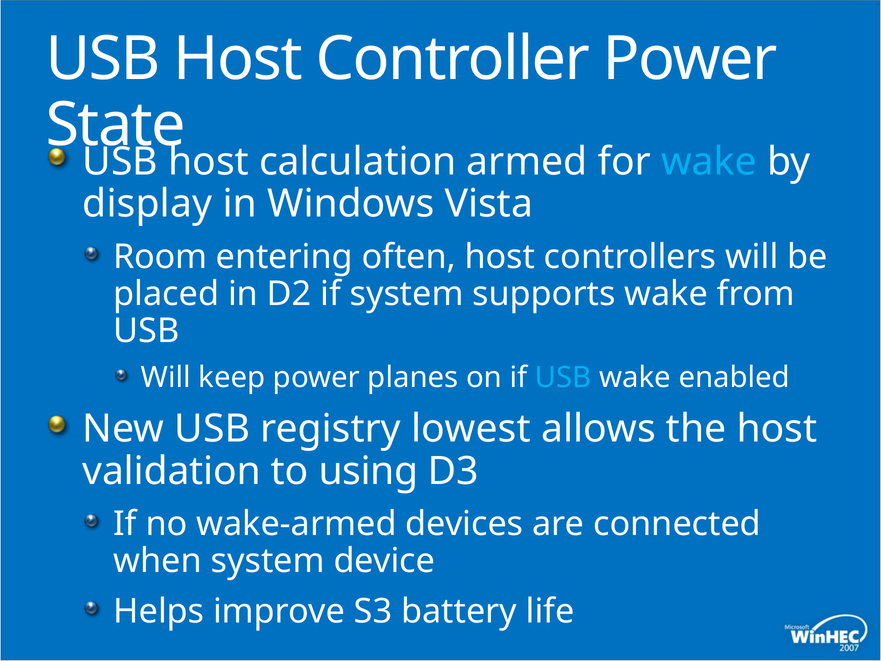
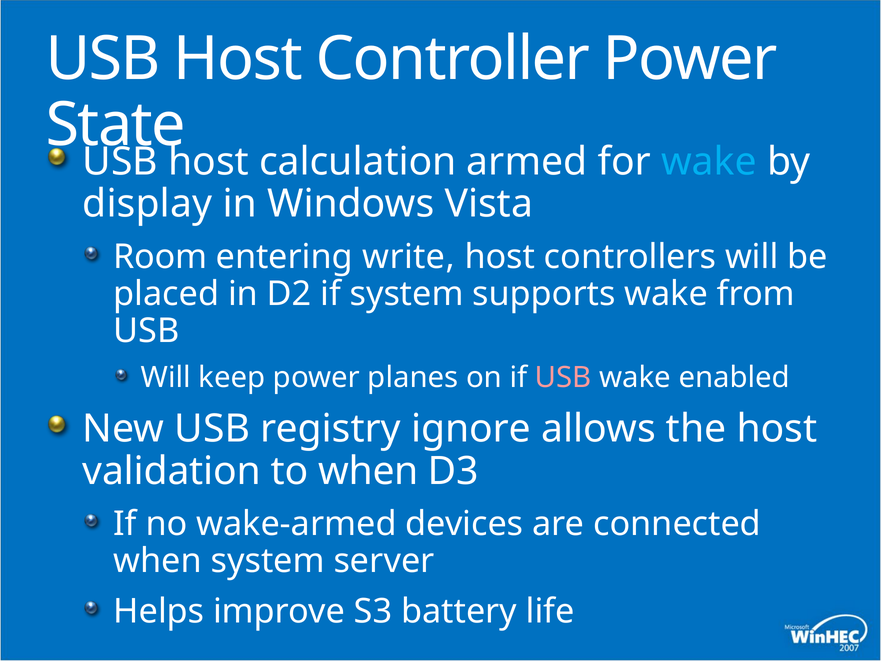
often: often -> write
USB at (563, 377) colour: light blue -> pink
lowest: lowest -> ignore
to using: using -> when
device: device -> server
